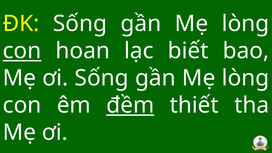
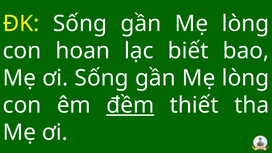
con at (22, 51) underline: present -> none
